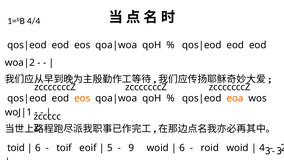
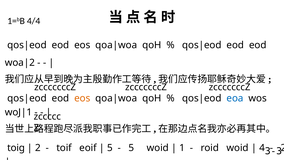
eoa colour: orange -> blue
toid at (16, 148): toid -> toig
6 at (38, 148): 6 -> 2
9 at (131, 148): 9 -> 5
6 at (182, 148): 6 -> 1
